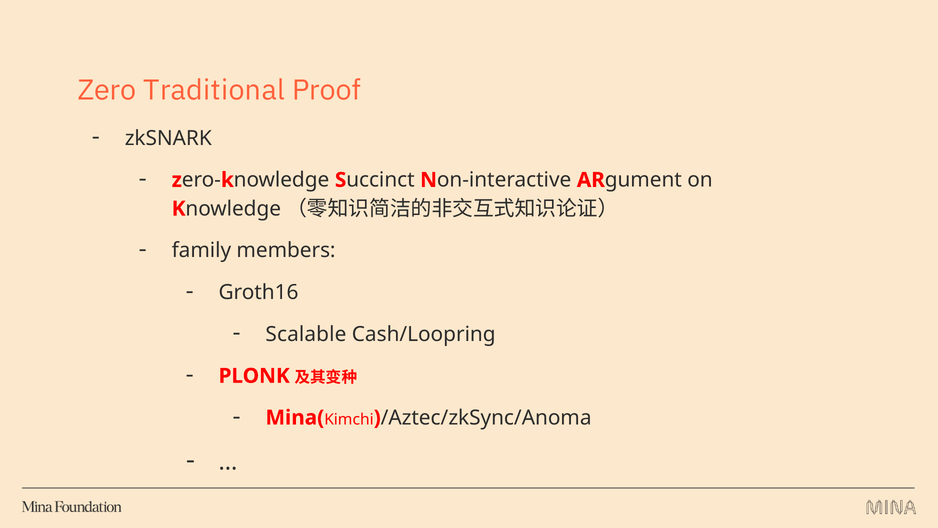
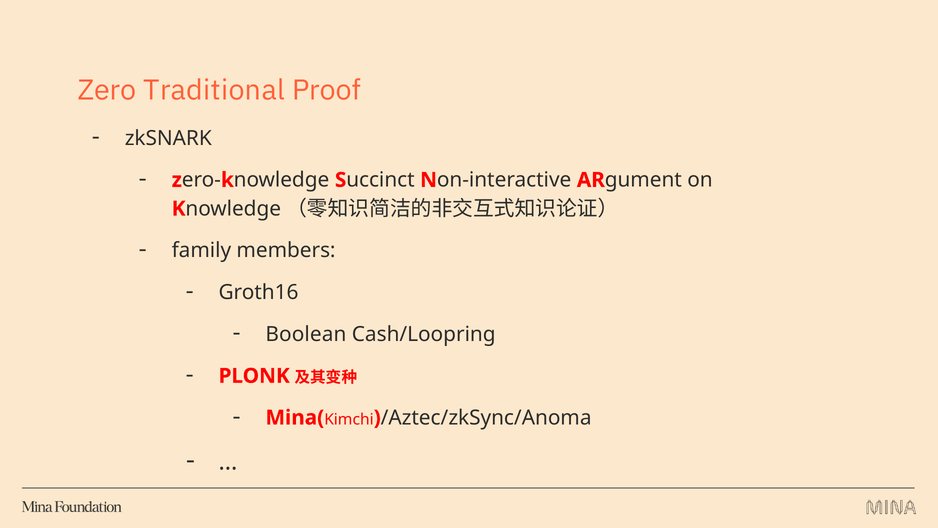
Scalable: Scalable -> Boolean
